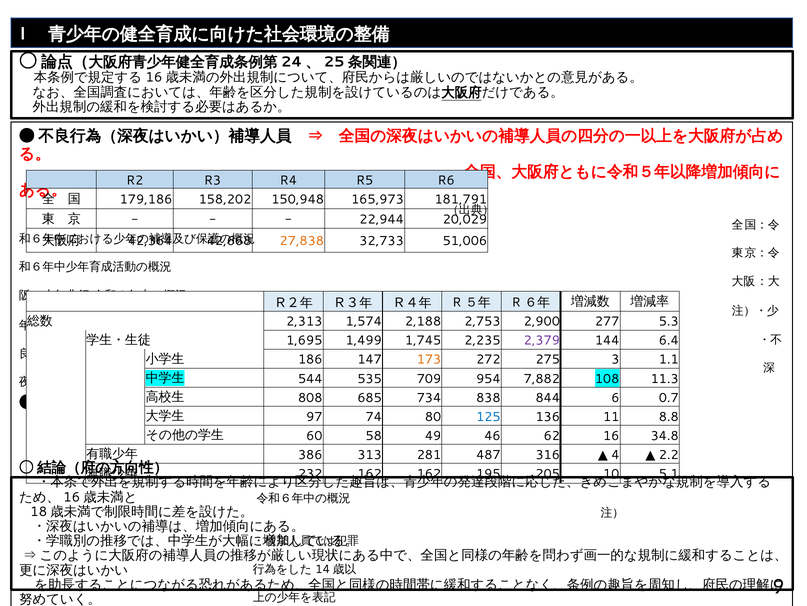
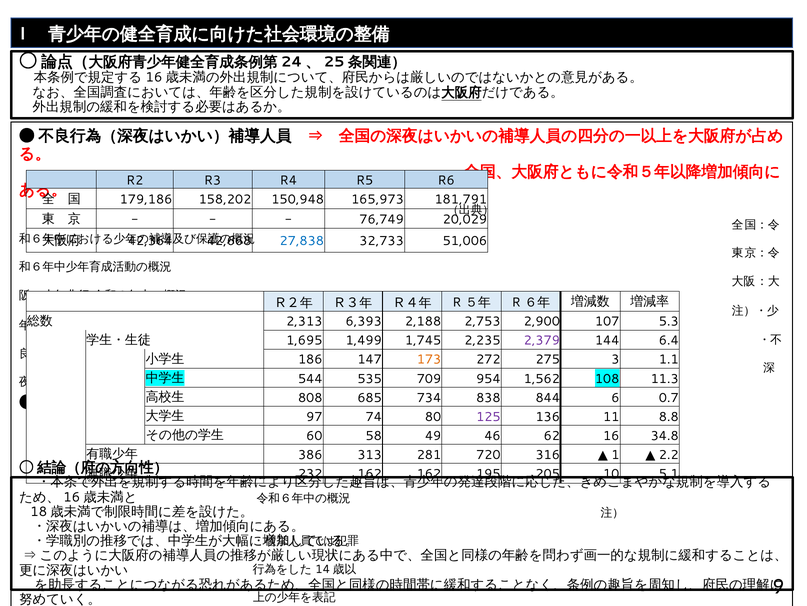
22,944: 22,944 -> 76,749
27,838 colour: orange -> blue
1,574: 1,574 -> 6,393
277: 277 -> 107
7,882: 7,882 -> 1,562
125 colour: blue -> purple
487: 487 -> 720
4: 4 -> 1
